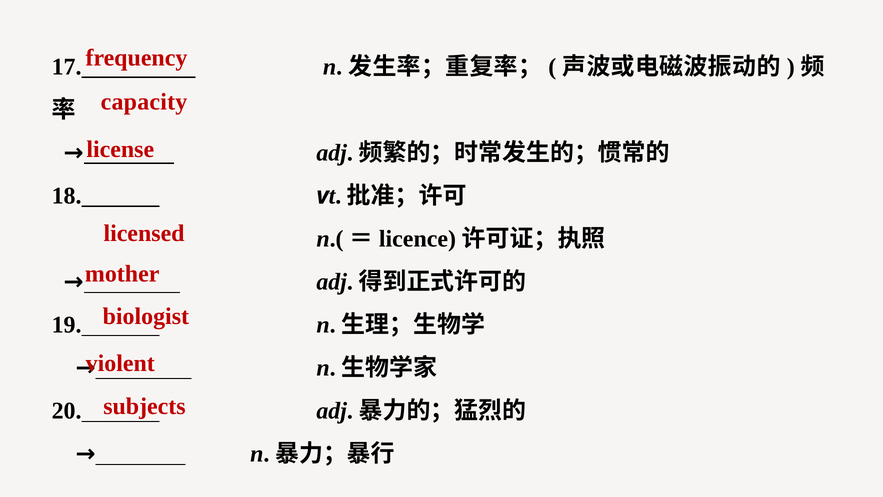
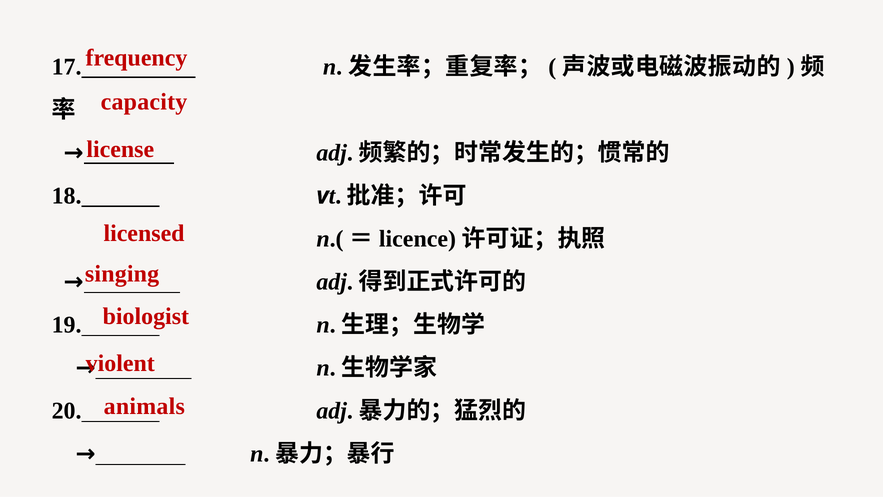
mother: mother -> singing
subjects: subjects -> animals
